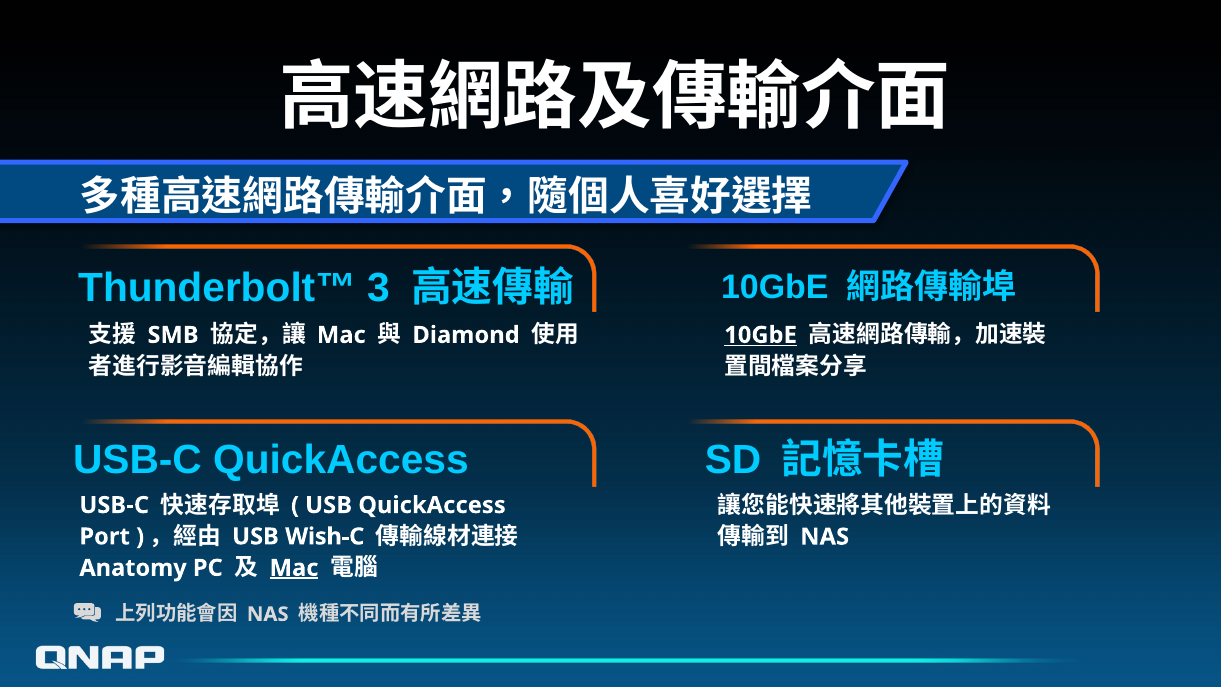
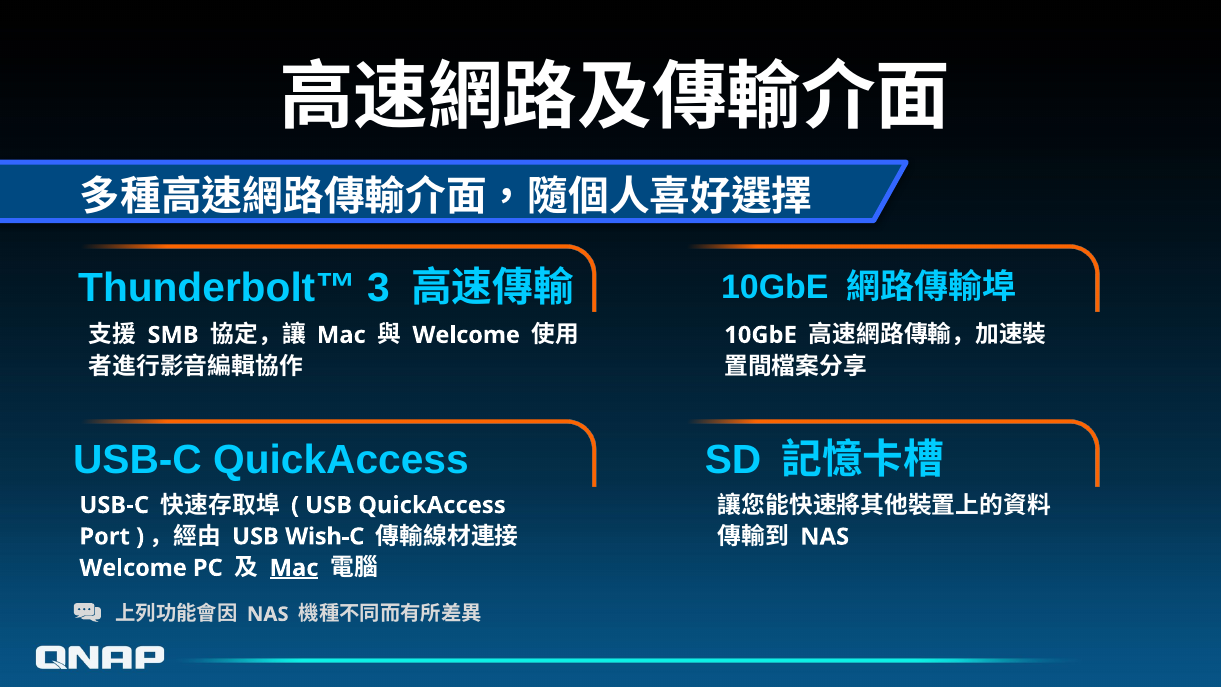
Diamond at (466, 335): Diamond -> Welcome
10GbE at (761, 335) underline: present -> none
Anatomy at (133, 568): Anatomy -> Welcome
